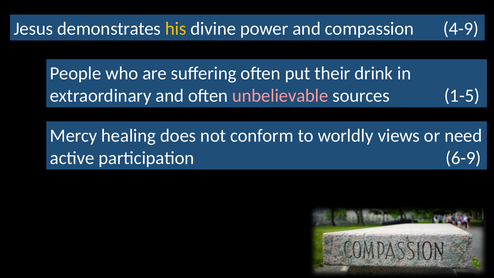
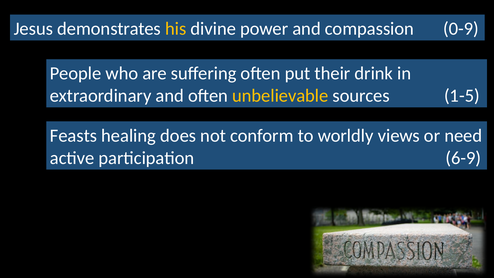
4-9: 4-9 -> 0-9
unbelievable colour: pink -> yellow
Mercy: Mercy -> Feasts
